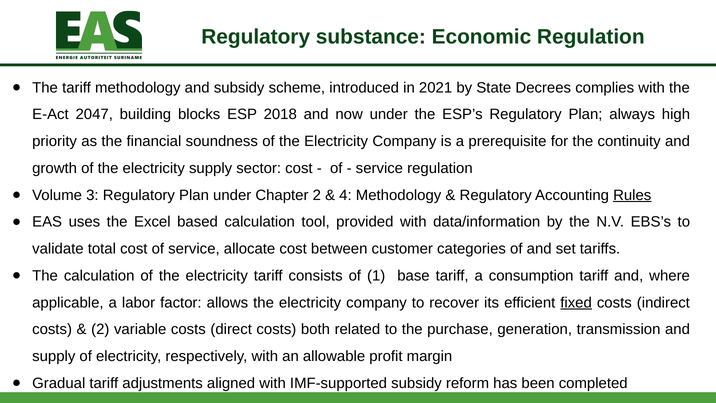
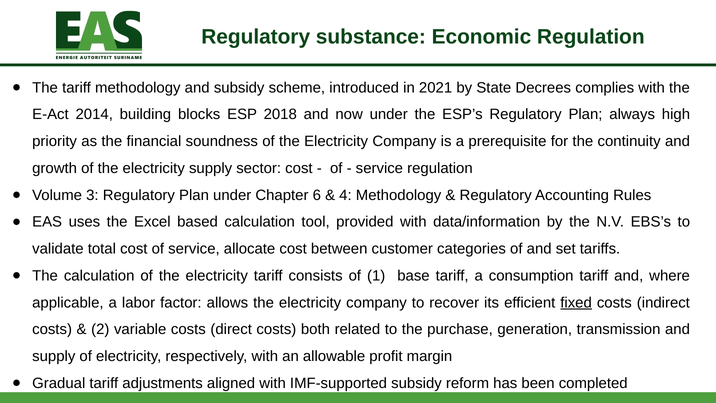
2047: 2047 -> 2014
Chapter 2: 2 -> 6
Rules underline: present -> none
